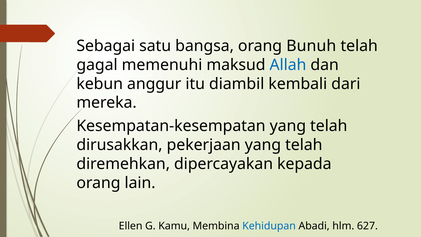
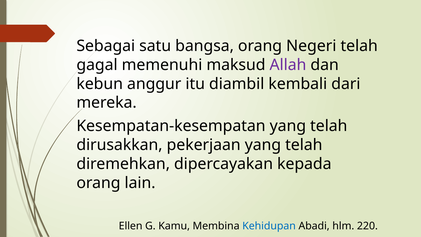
Bunuh: Bunuh -> Negeri
Allah colour: blue -> purple
627: 627 -> 220
